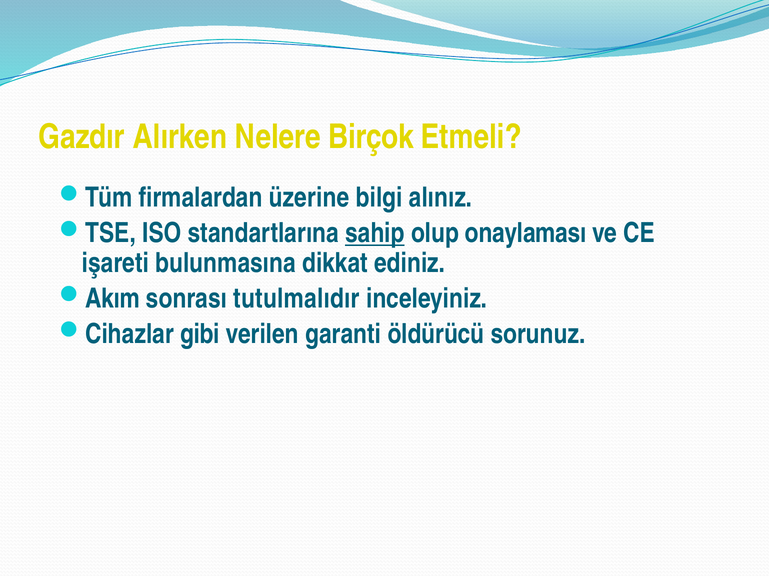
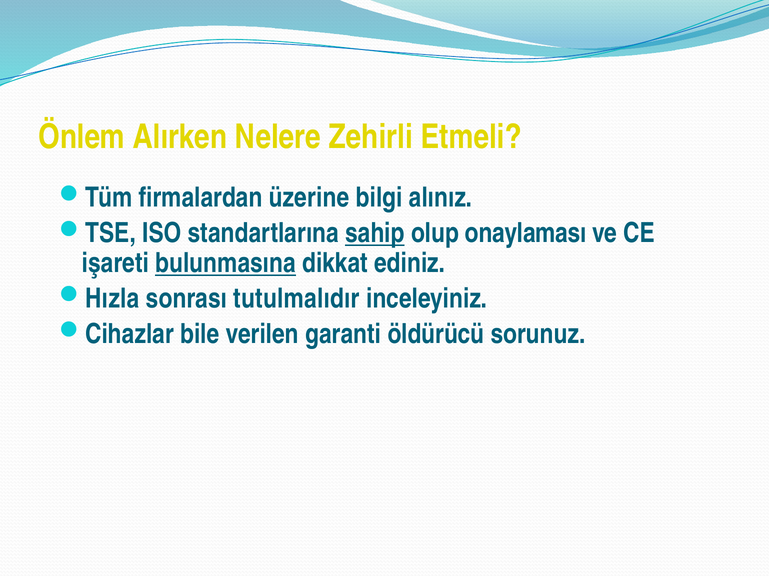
Gazdır: Gazdır -> Önlem
Birçok: Birçok -> Zehirli
bulunmasına underline: none -> present
Akım: Akım -> Hızla
gibi: gibi -> bile
